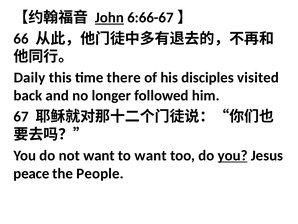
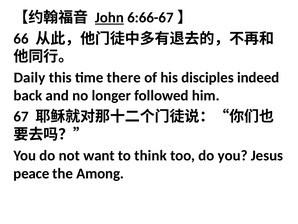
visited: visited -> indeed
to want: want -> think
you at (233, 155) underline: present -> none
People: People -> Among
